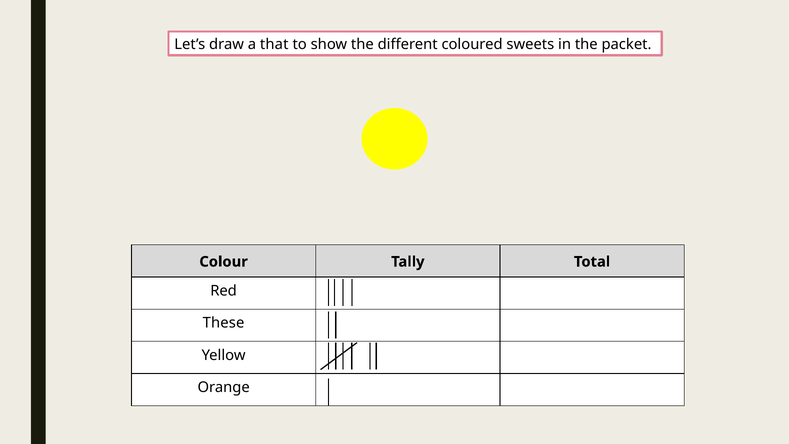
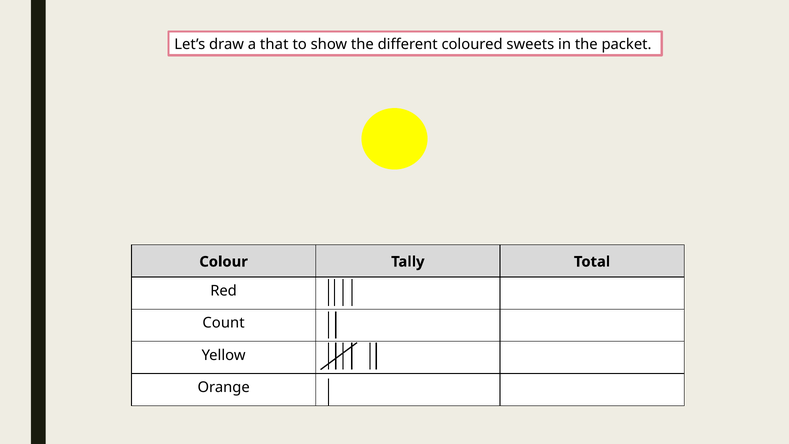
These: These -> Count
